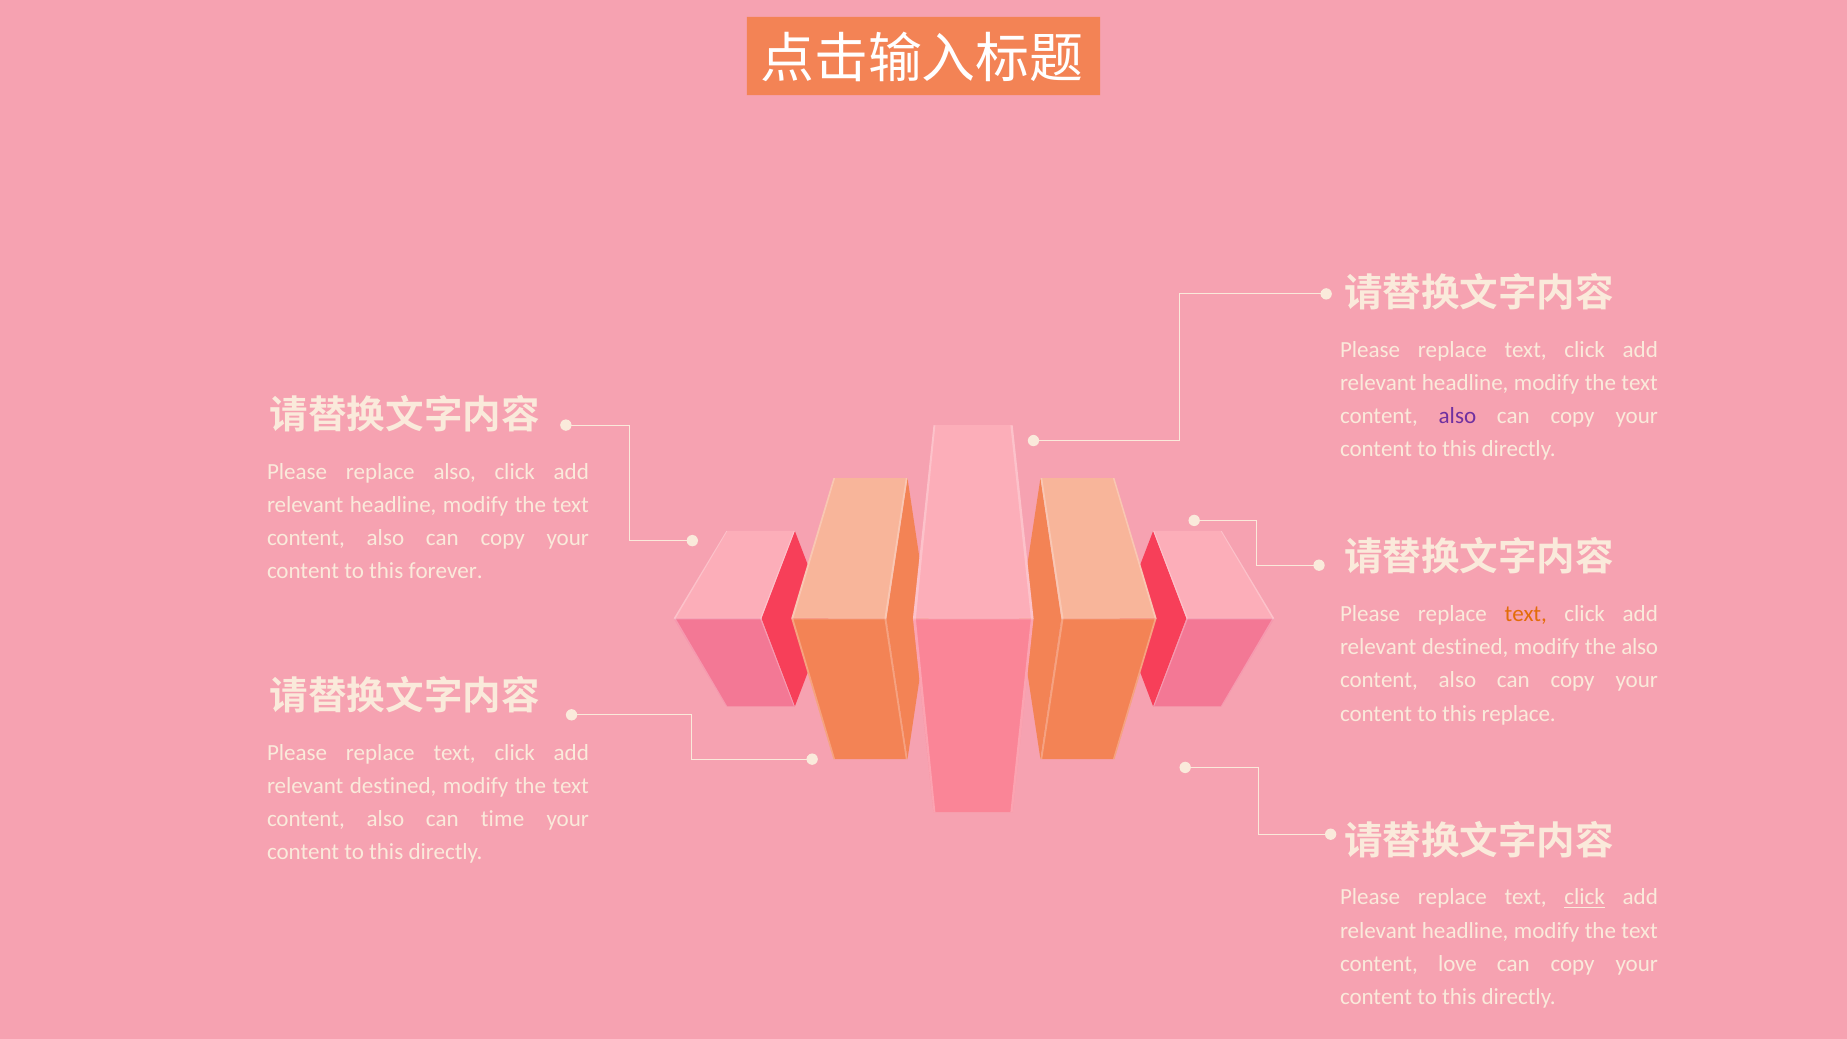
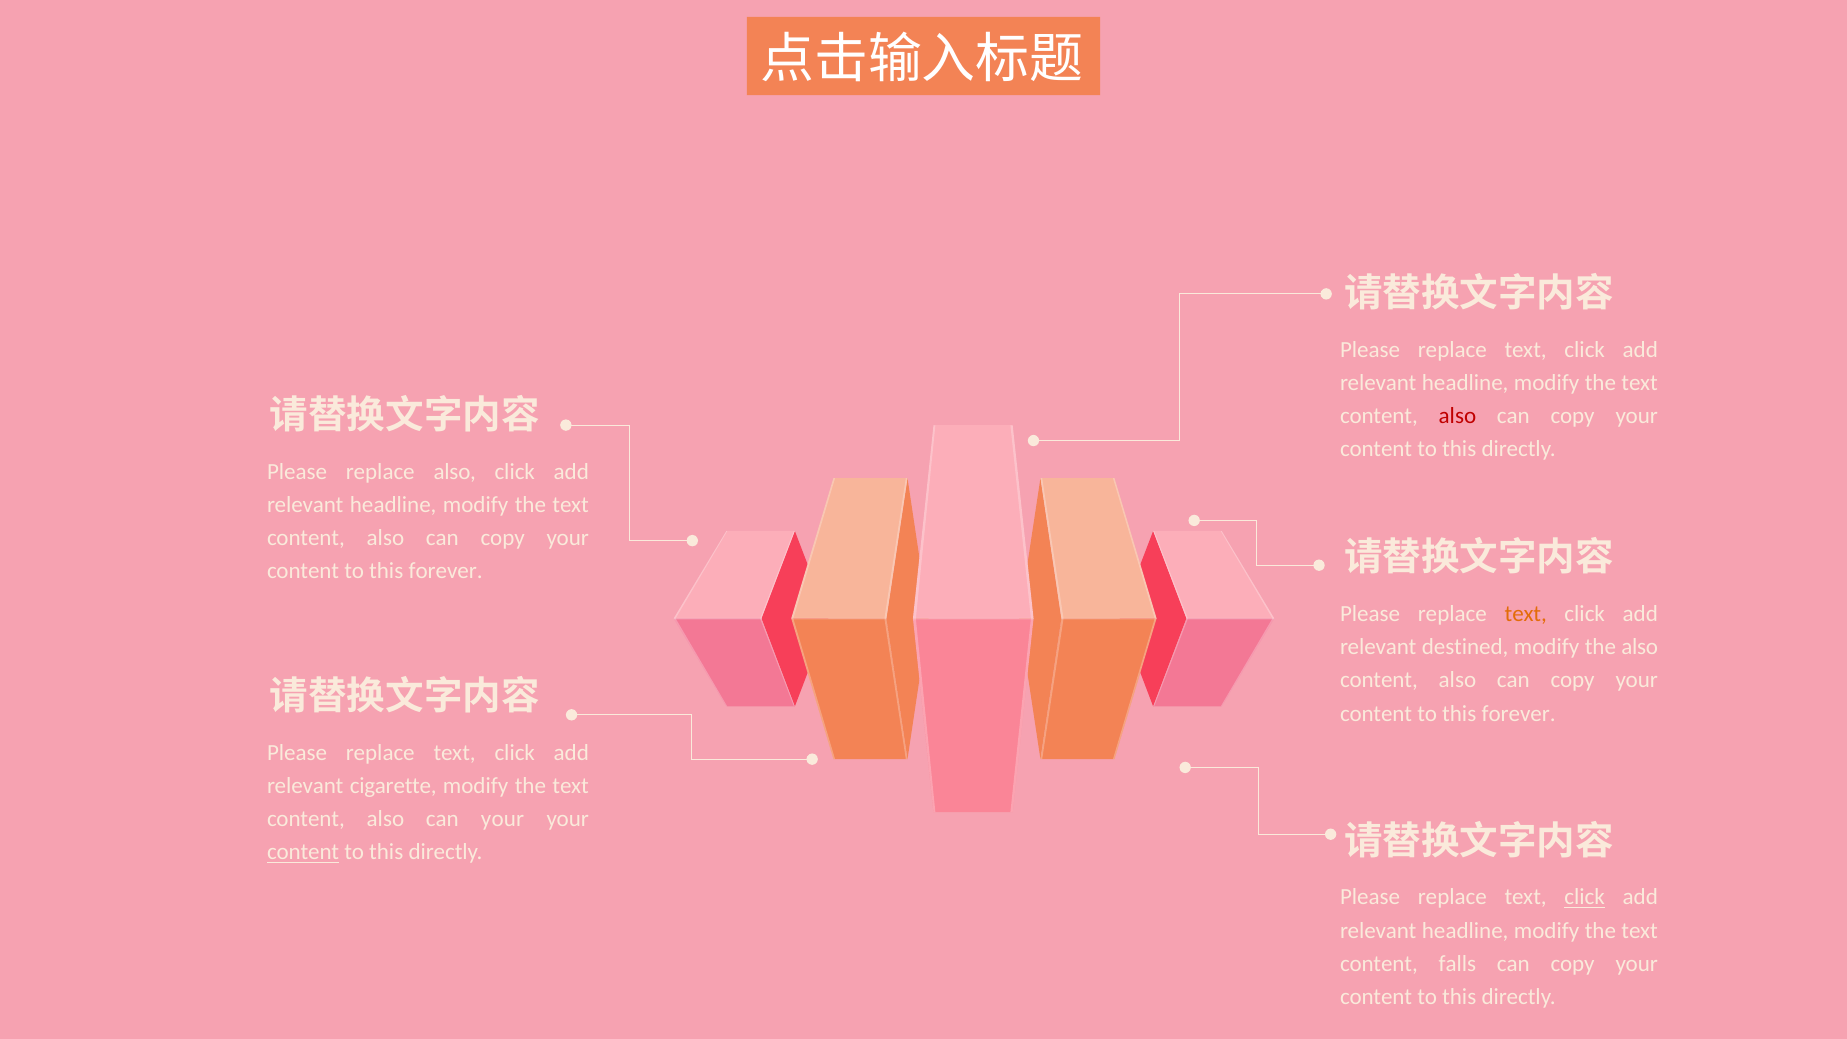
also at (1457, 416) colour: purple -> red
replace at (1519, 714): replace -> forever
destined at (393, 786): destined -> cigarette
can time: time -> your
content at (303, 852) underline: none -> present
love: love -> falls
